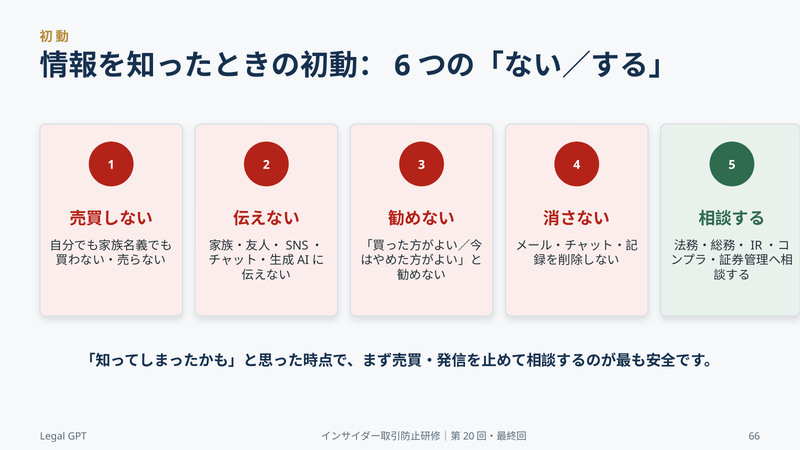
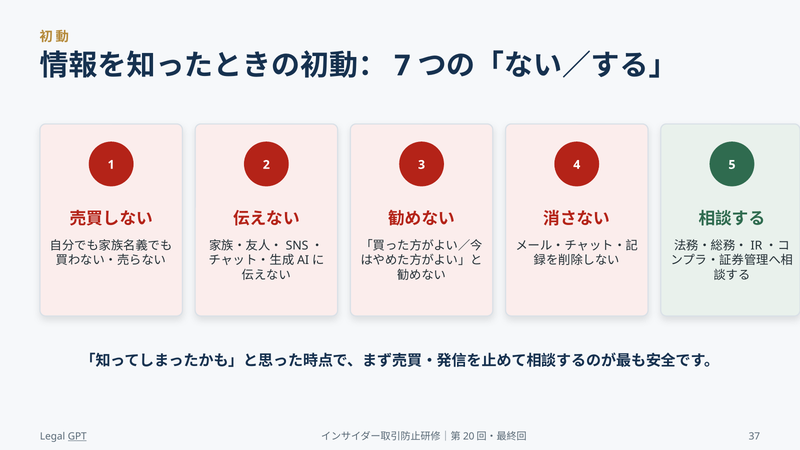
6: 6 -> 7
GPT underline: none -> present
66: 66 -> 37
